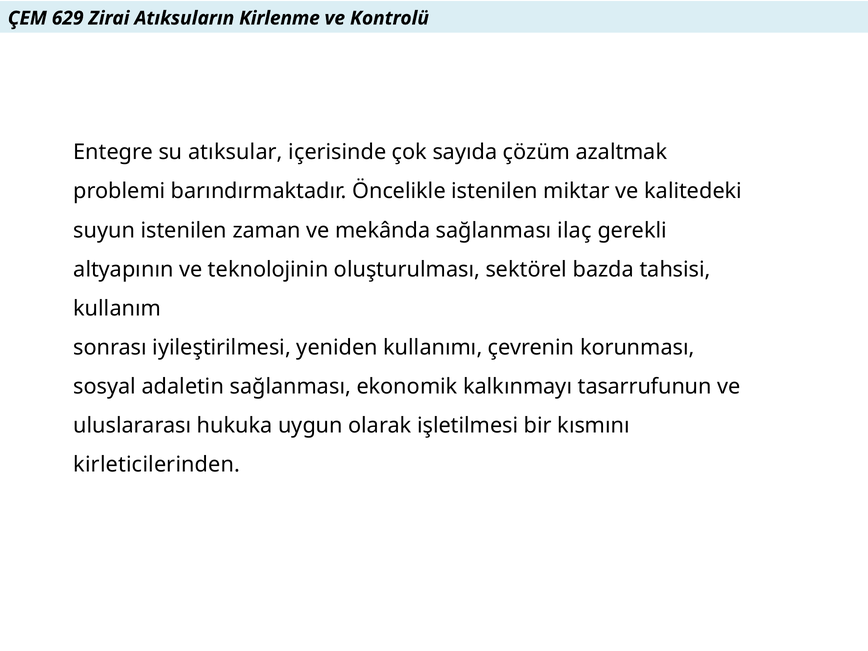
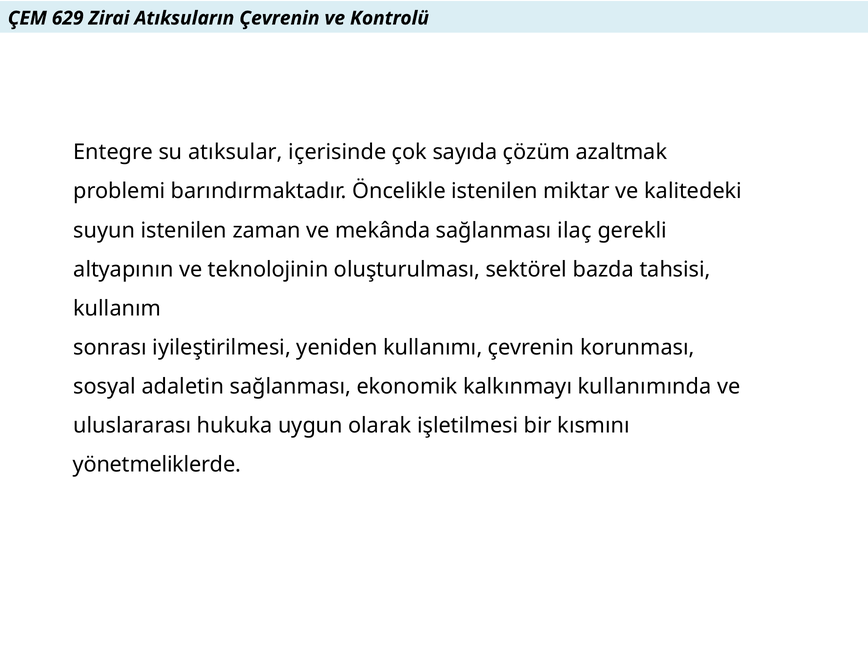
Atıksuların Kirlenme: Kirlenme -> Çevrenin
tasarrufunun: tasarrufunun -> kullanımında
kirleticilerinden: kirleticilerinden -> yönetmeliklerde
